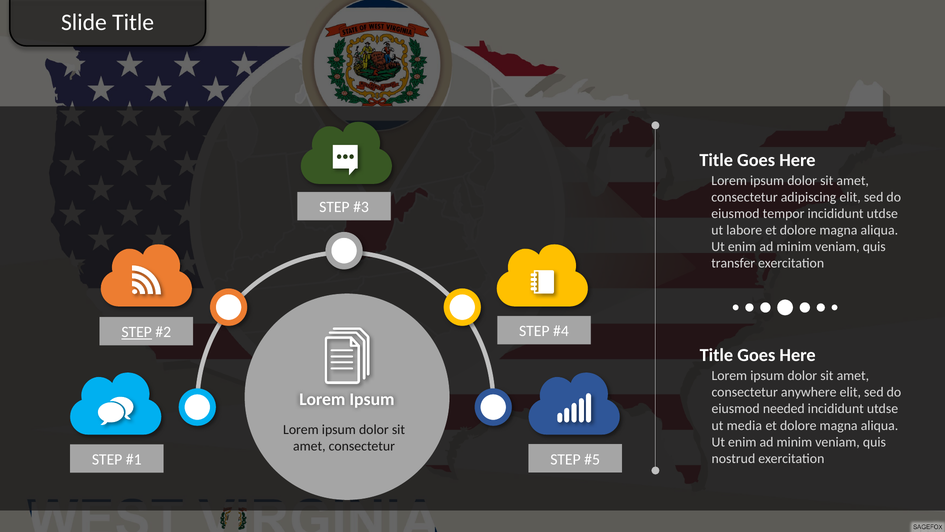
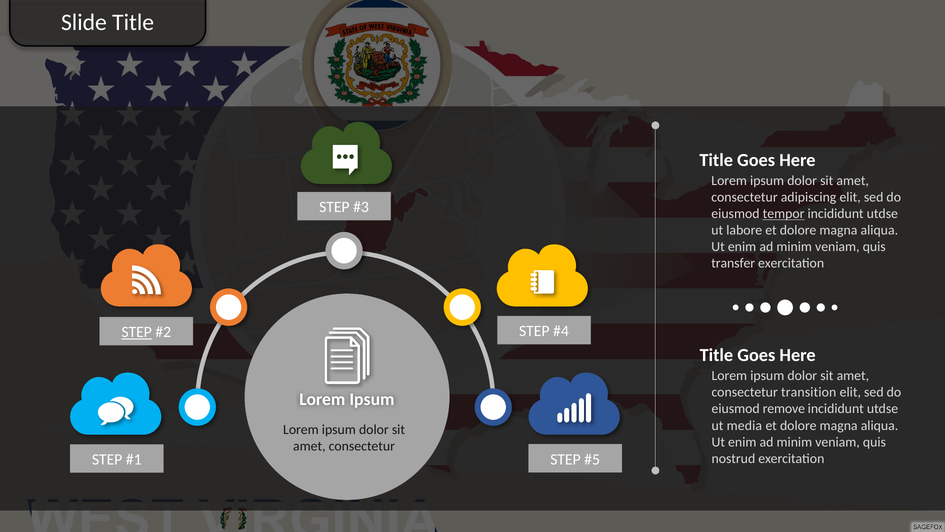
tempor underline: none -> present
anywhere: anywhere -> transition
needed: needed -> remove
